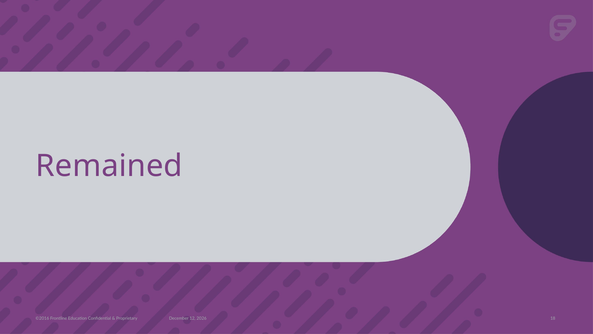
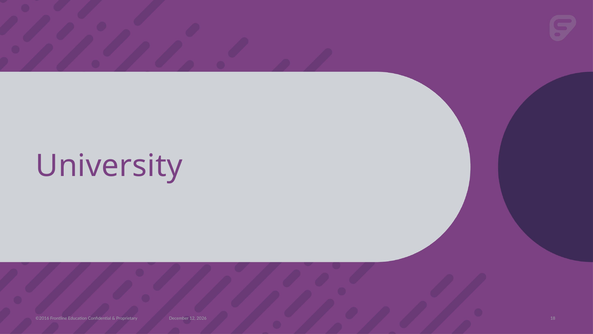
Remained: Remained -> University
